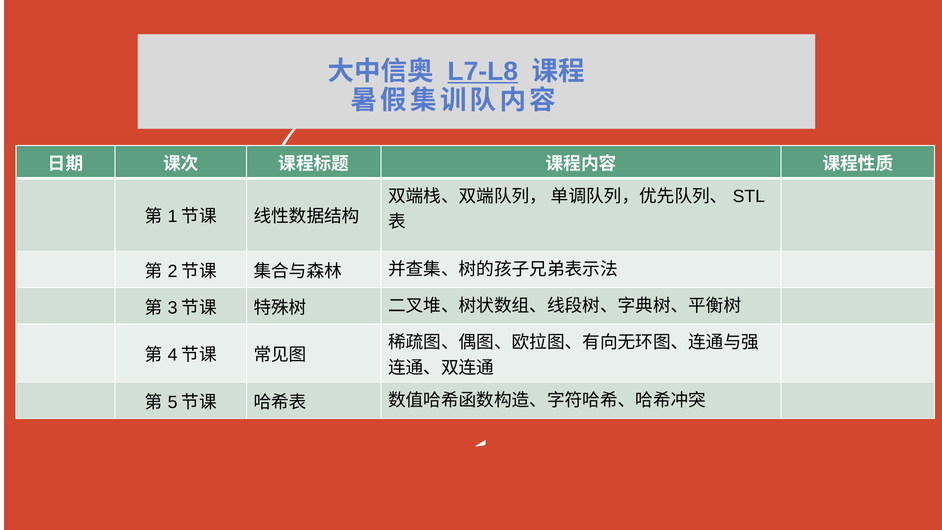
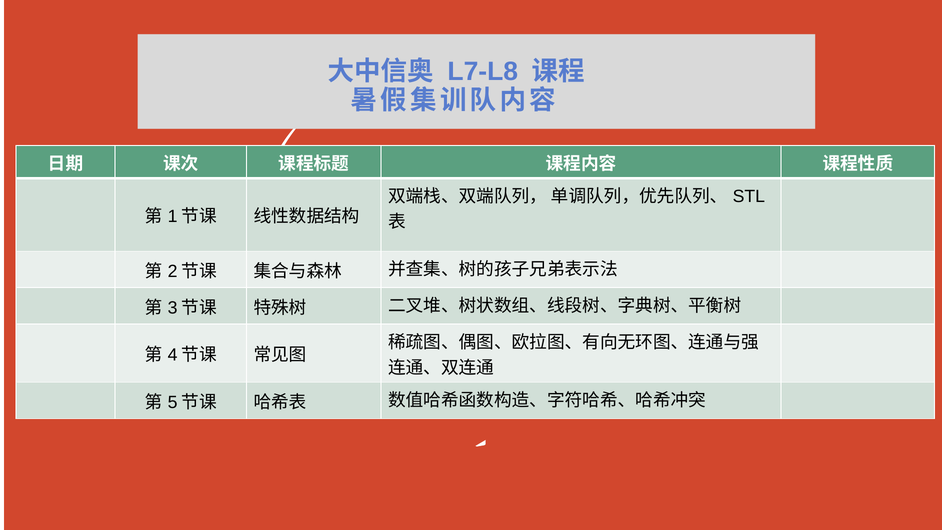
L7-L8 underline: present -> none
